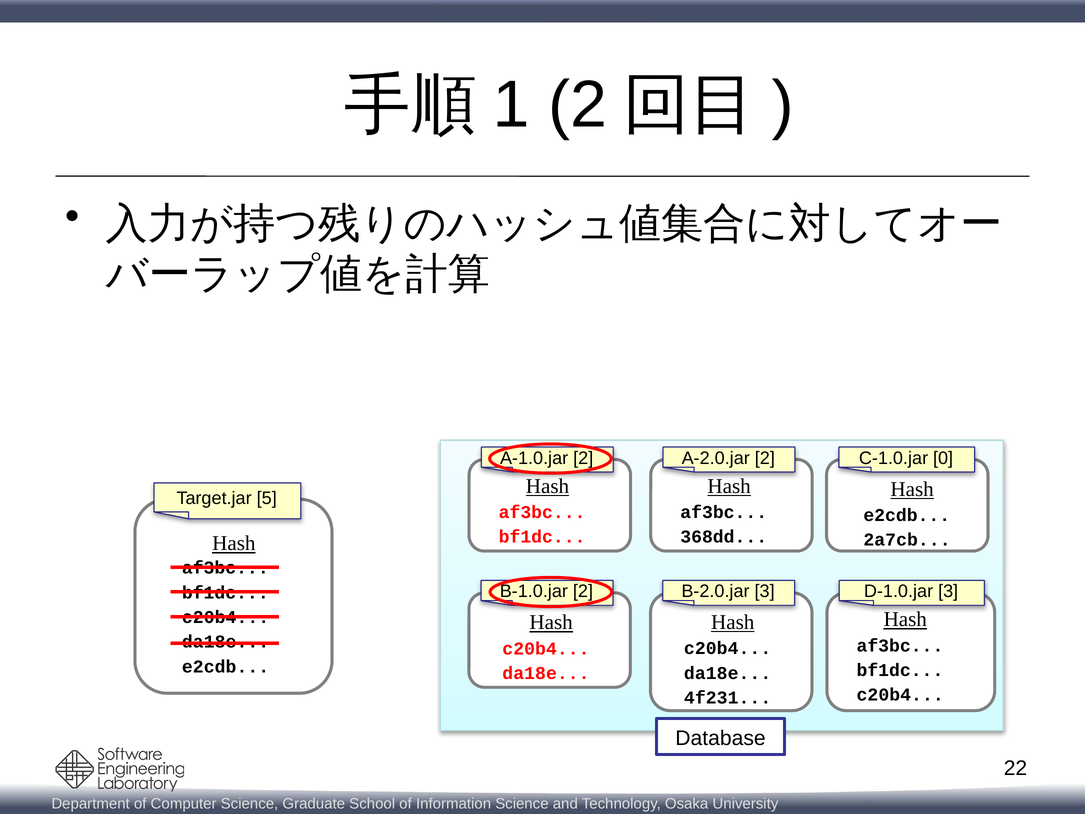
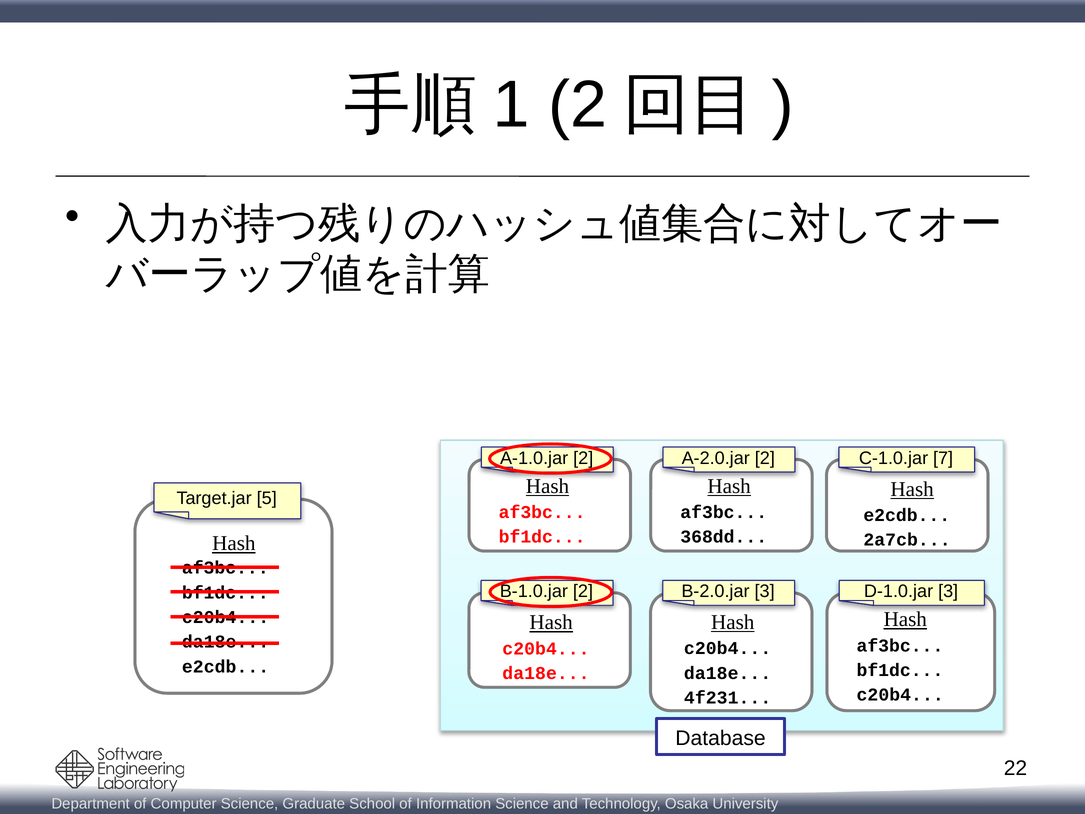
0: 0 -> 7
